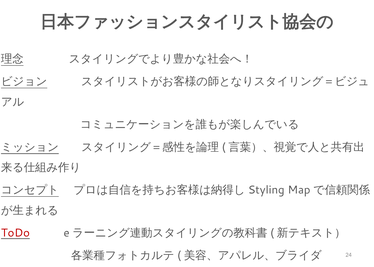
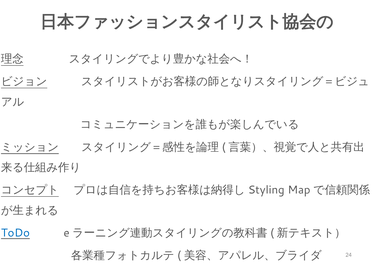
ToDo colour: red -> blue
